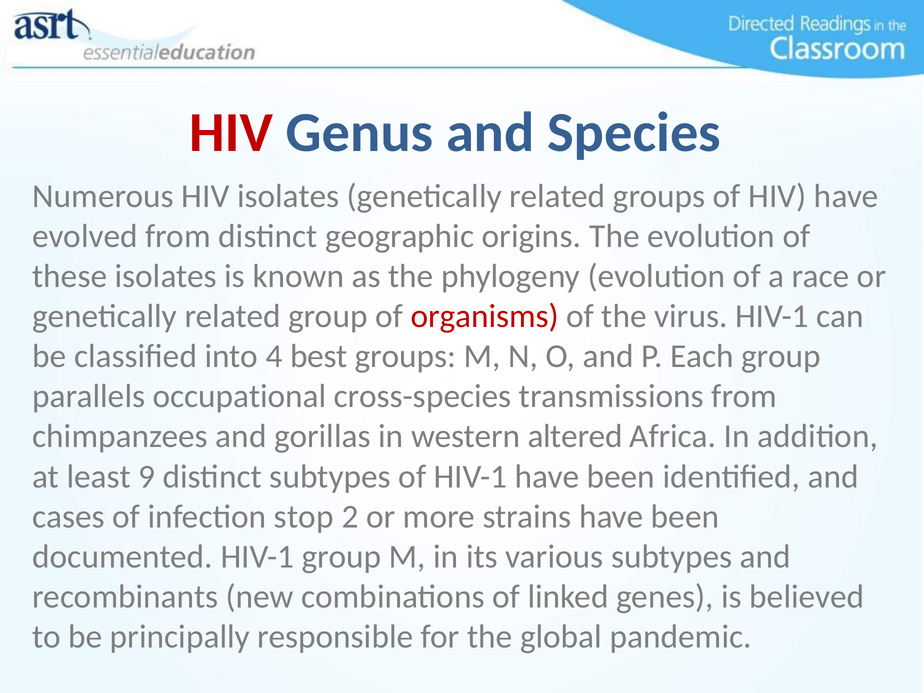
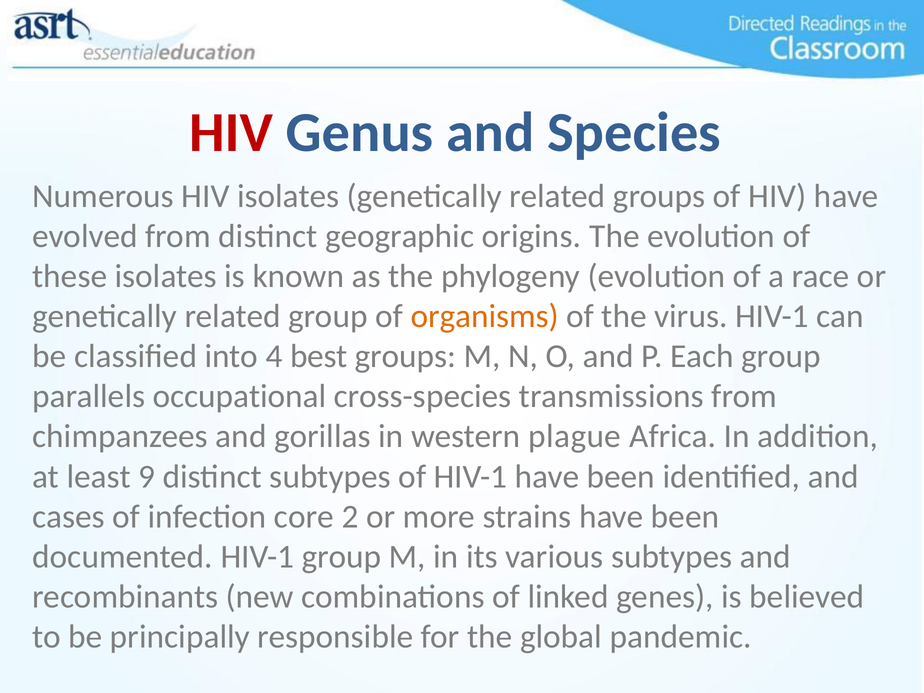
organisms colour: red -> orange
altered: altered -> plague
stop: stop -> core
